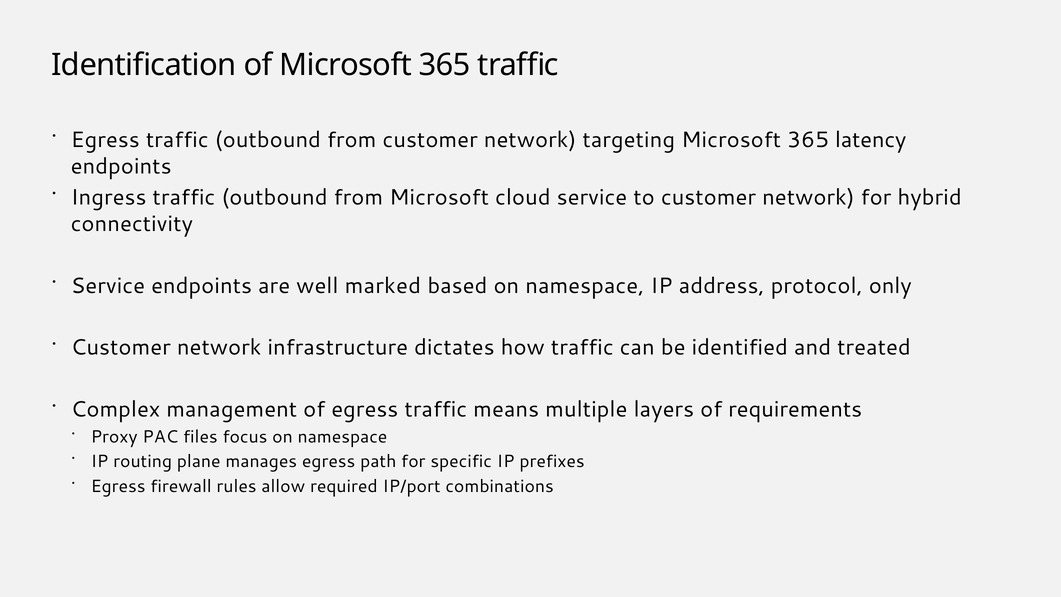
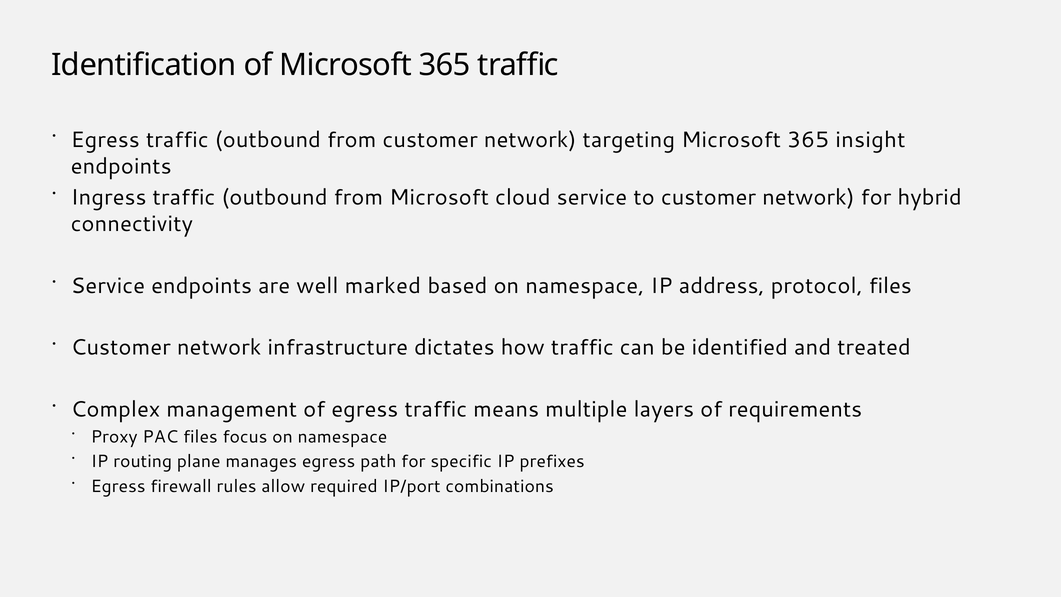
latency: latency -> insight
protocol only: only -> files
